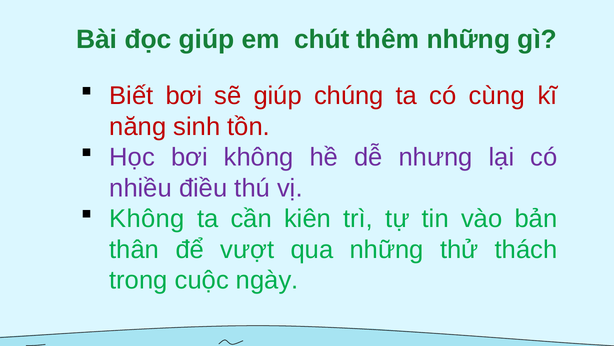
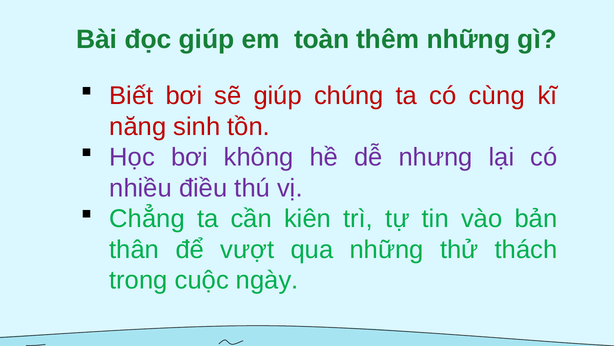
chút: chút -> toàn
Không at (147, 219): Không -> Chẳng
